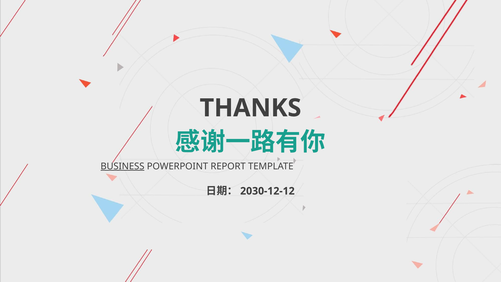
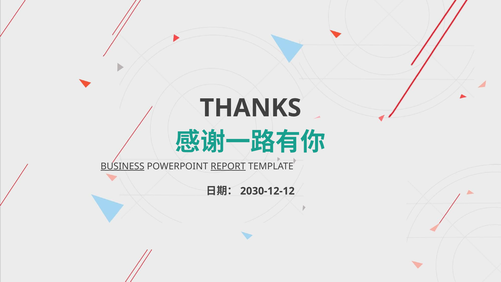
REPORT underline: none -> present
